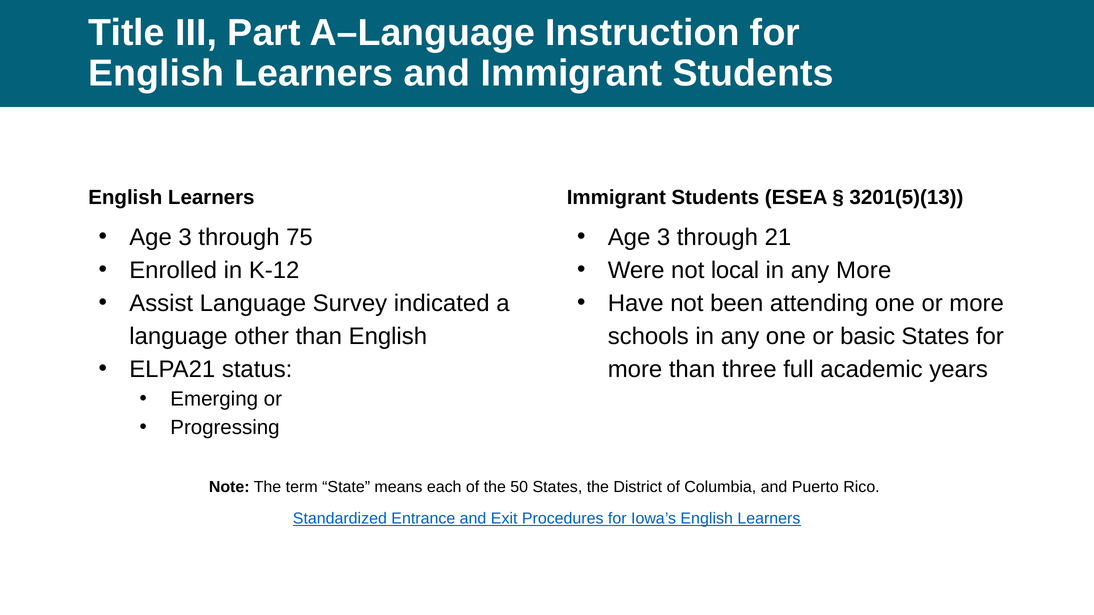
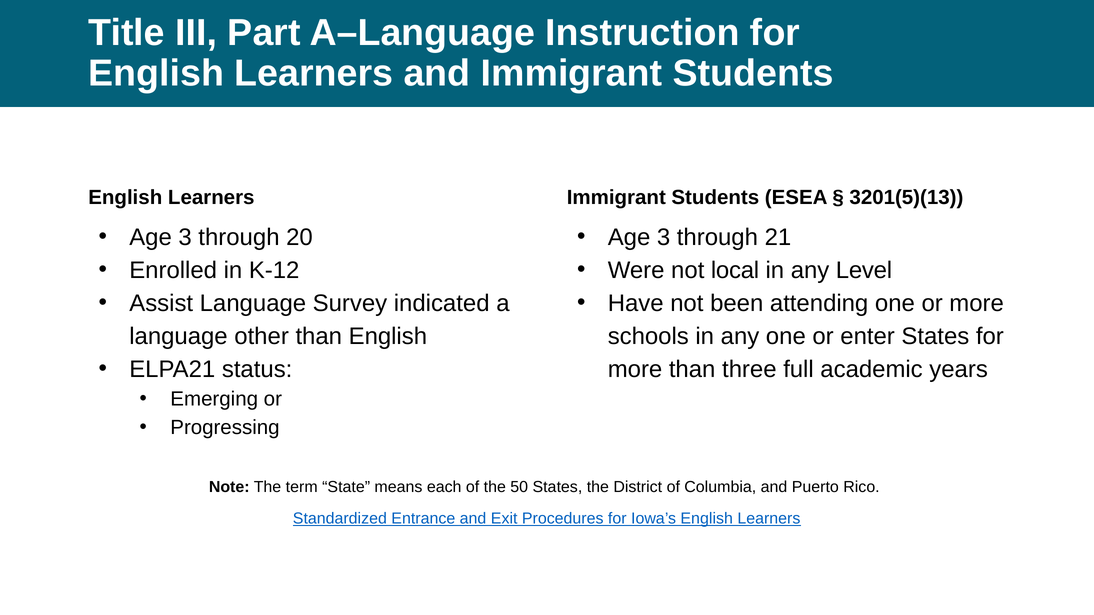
75: 75 -> 20
any More: More -> Level
basic: basic -> enter
